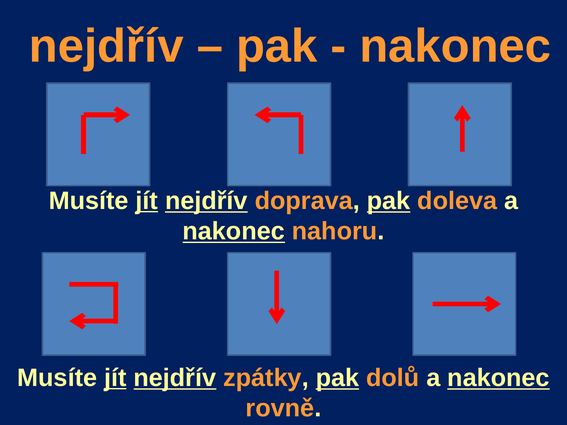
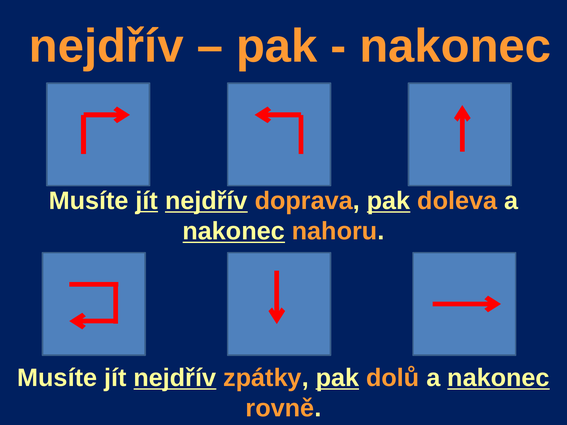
jít at (115, 378) underline: present -> none
